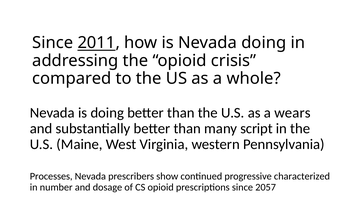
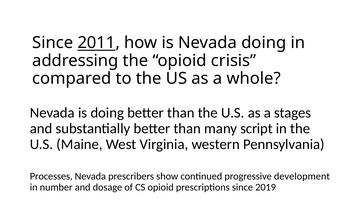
wears: wears -> stages
characterized: characterized -> development
2057: 2057 -> 2019
